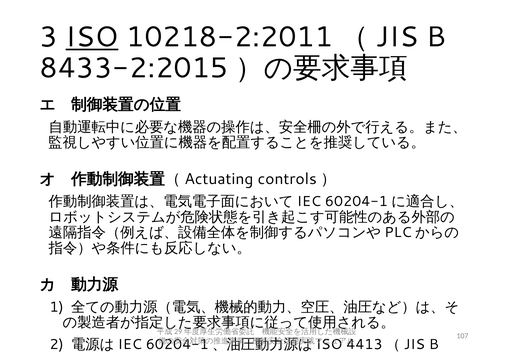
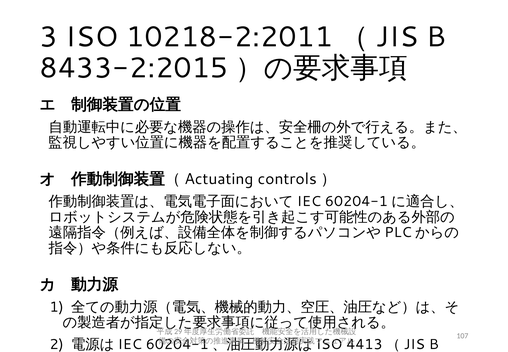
ISO underline: present -> none
